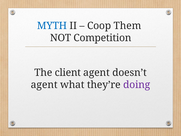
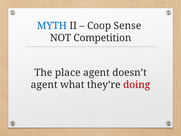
Them: Them -> Sense
client: client -> place
doing colour: purple -> red
